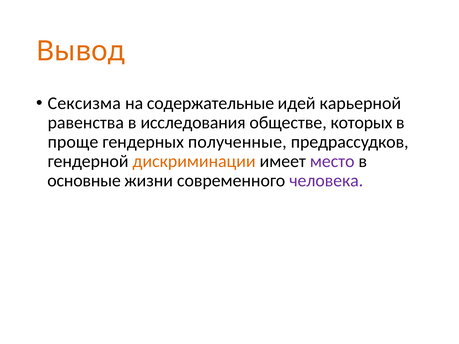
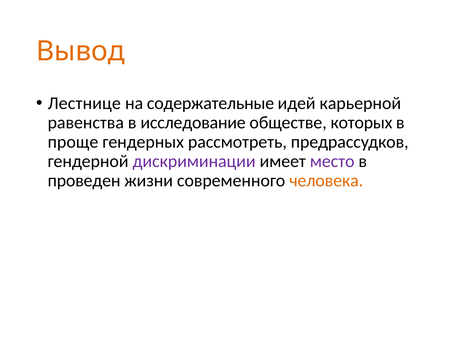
Сексизма: Сексизма -> Лестнице
исследования: исследования -> исследование
полученные: полученные -> рассмотреть
дискриминации colour: orange -> purple
основные: основные -> проведен
человека colour: purple -> orange
